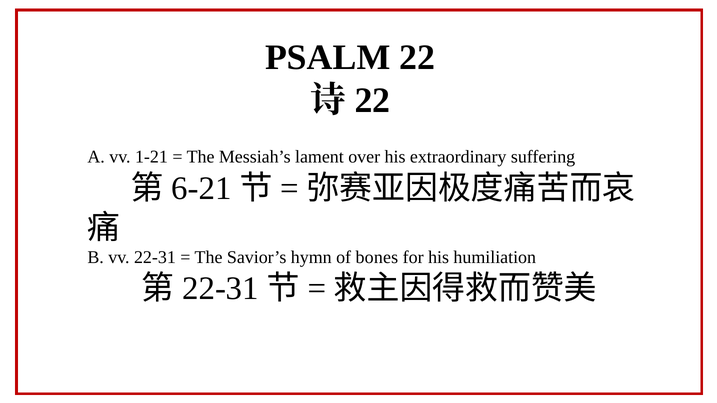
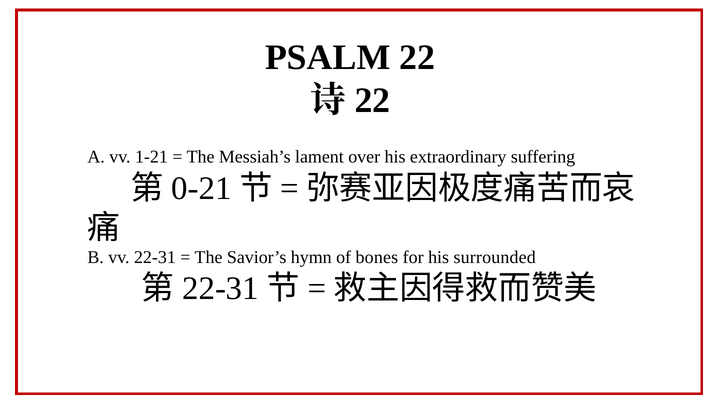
6-21: 6-21 -> 0-21
humiliation: humiliation -> surrounded
